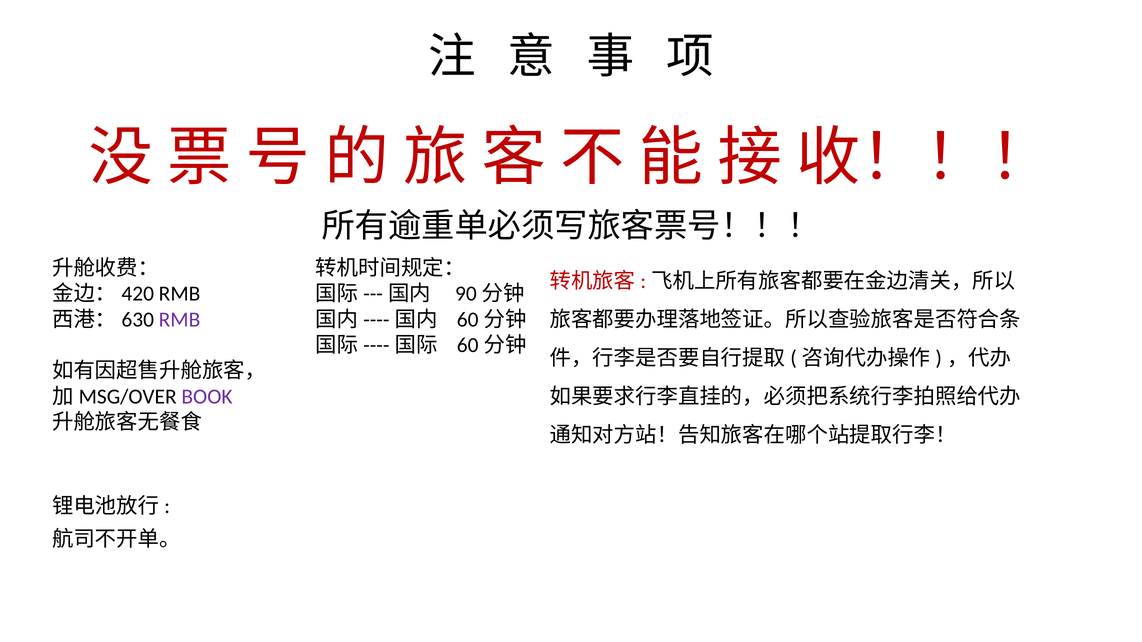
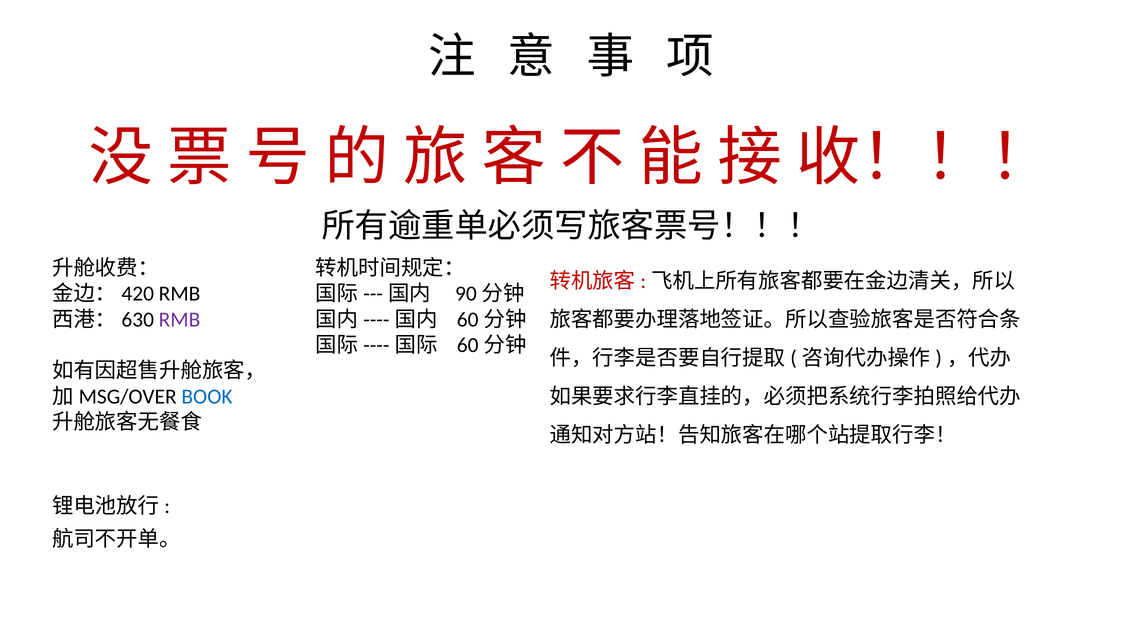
BOOK colour: purple -> blue
